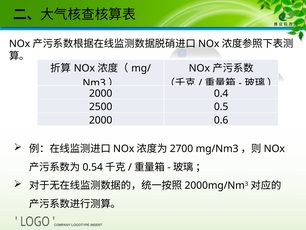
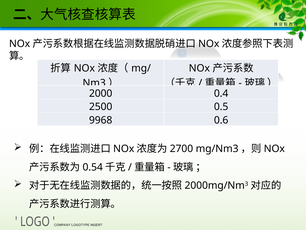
2000 at (101, 120): 2000 -> 9968
